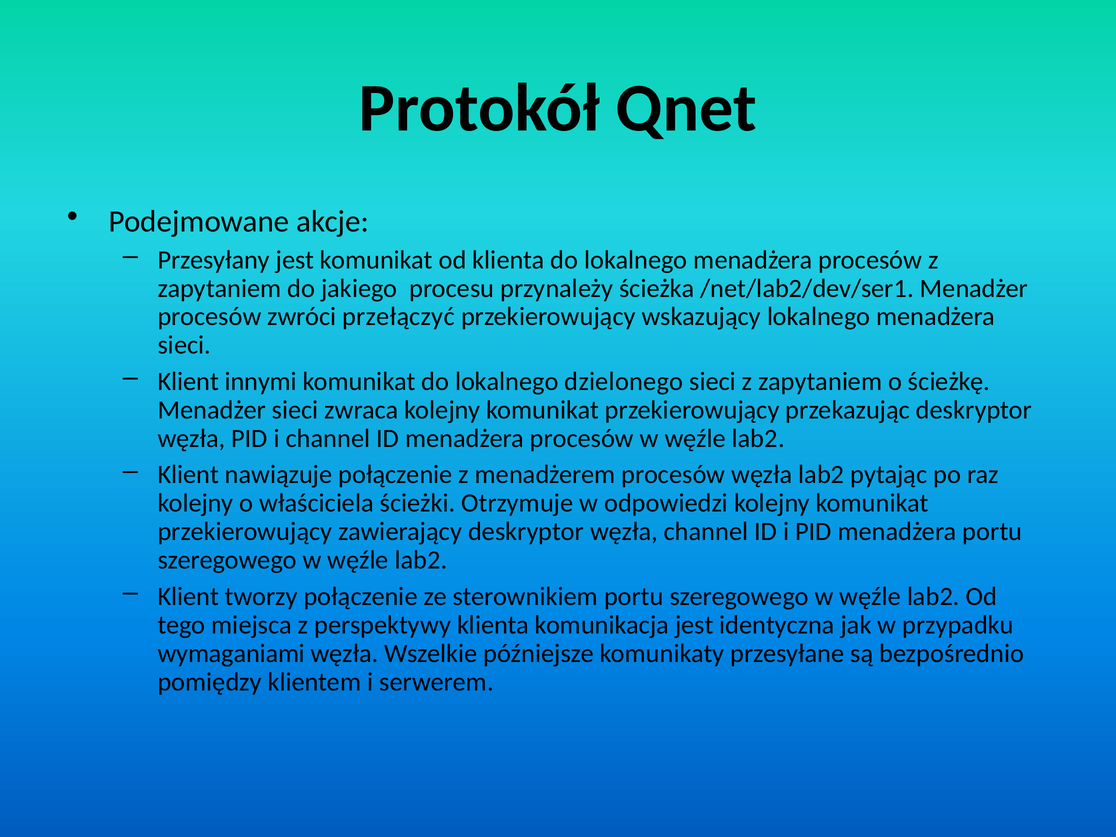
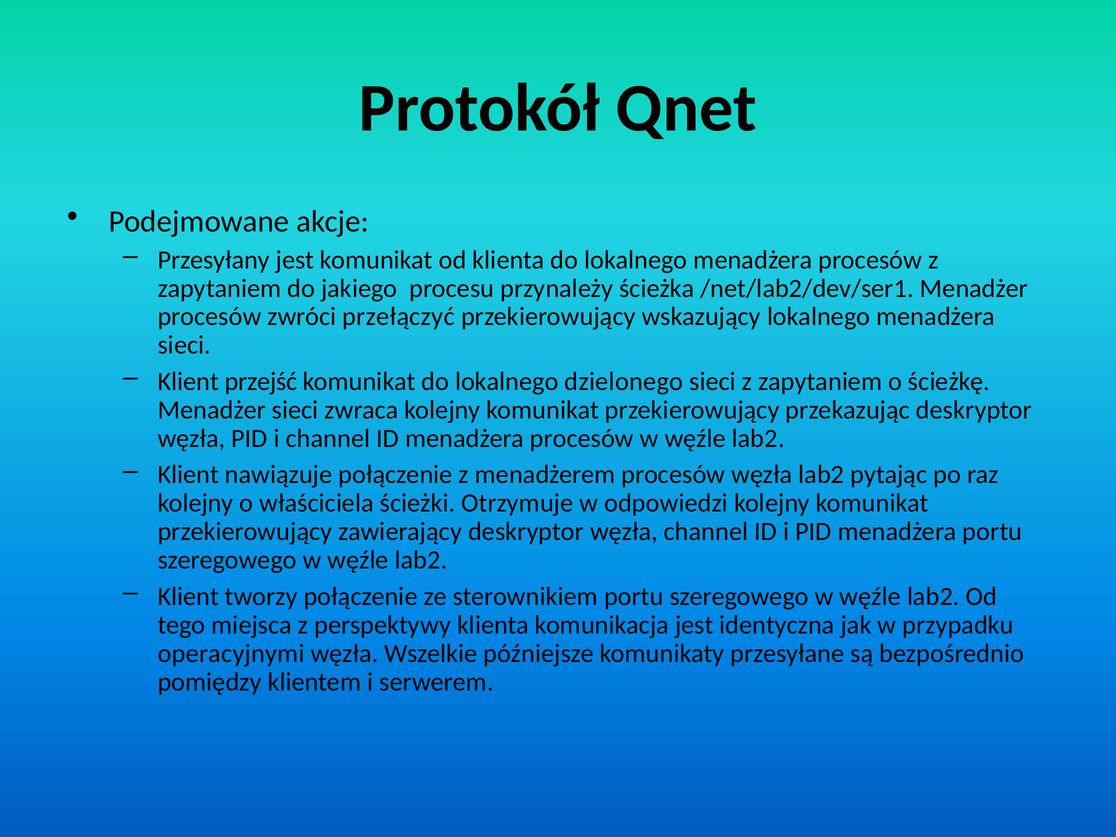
innymi: innymi -> przejść
wymaganiami: wymaganiami -> operacyjnymi
